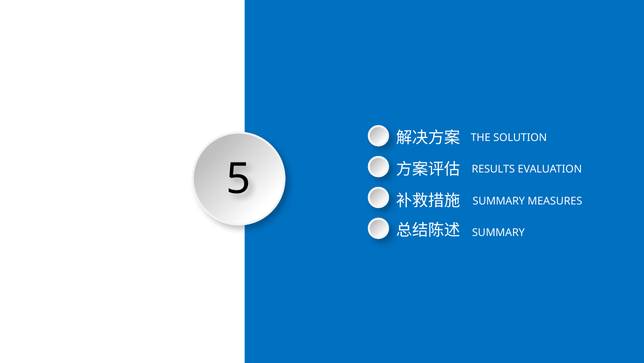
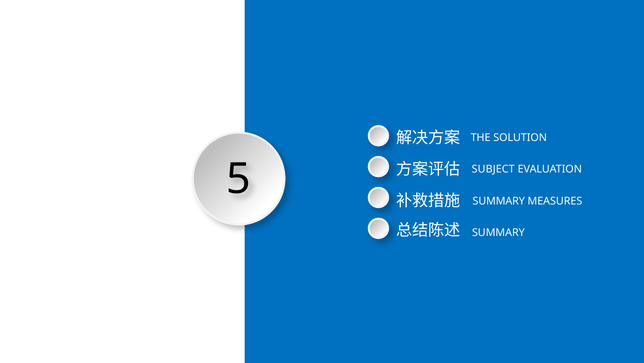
RESULTS: RESULTS -> SUBJECT
